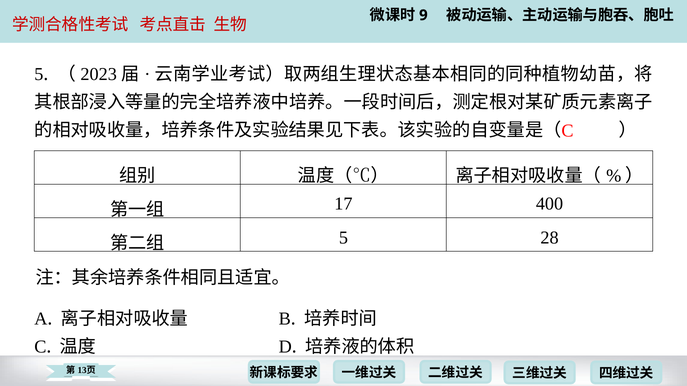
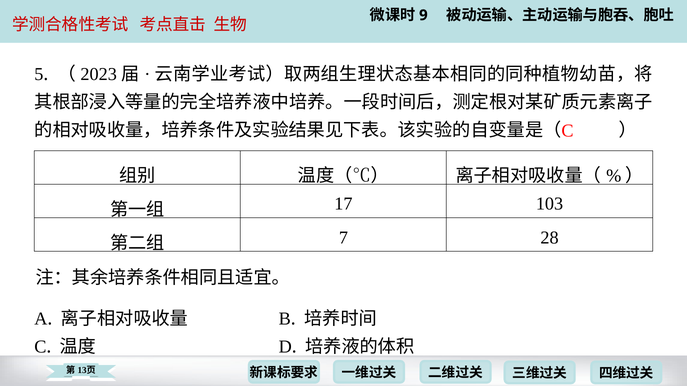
400: 400 -> 103
5 at (343, 238): 5 -> 7
